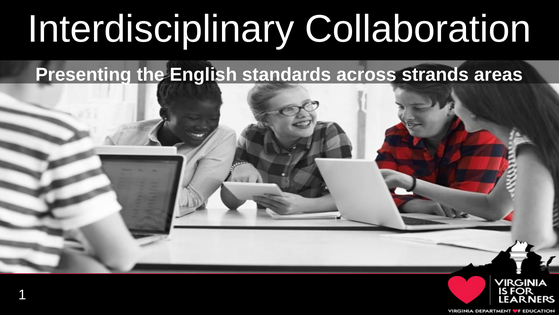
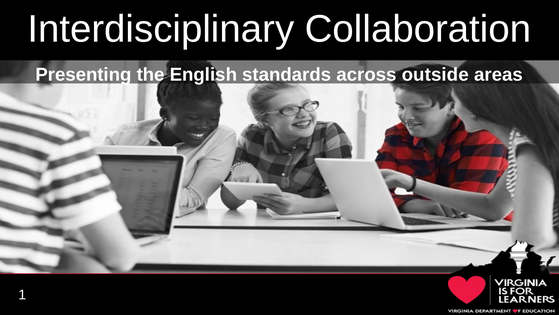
strands: strands -> outside
